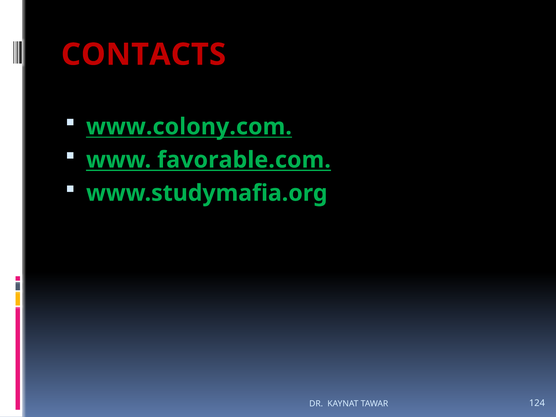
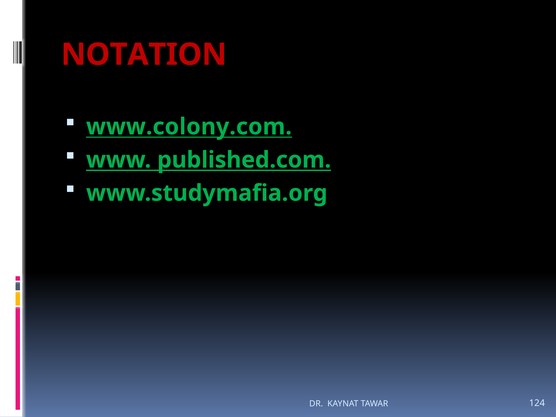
CONTACTS: CONTACTS -> NOTATION
favorable.com: favorable.com -> published.com
